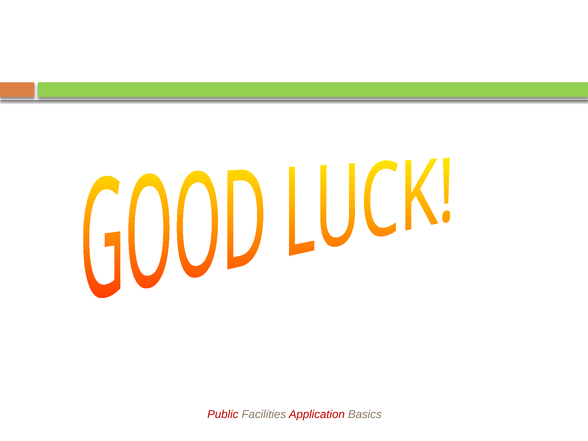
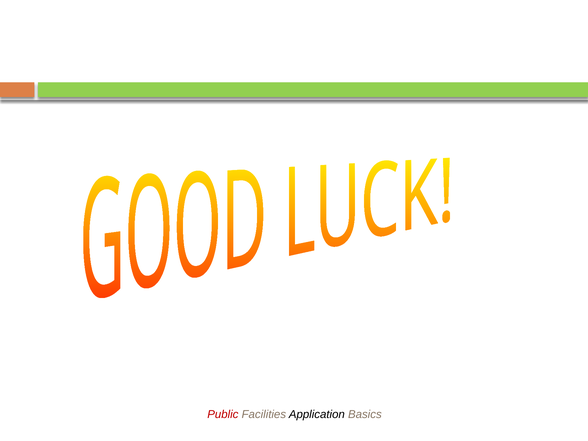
Application colour: red -> black
